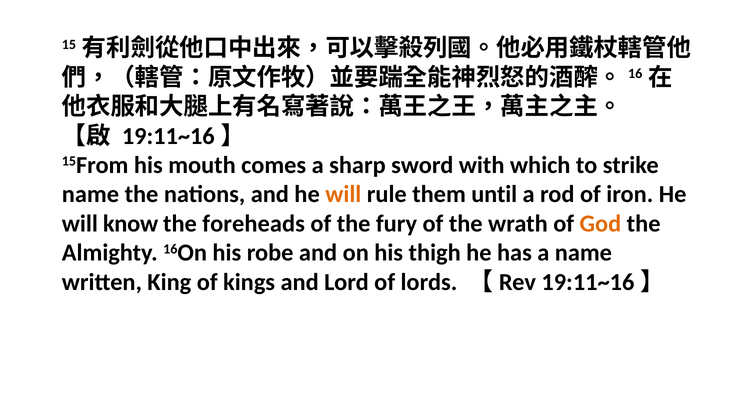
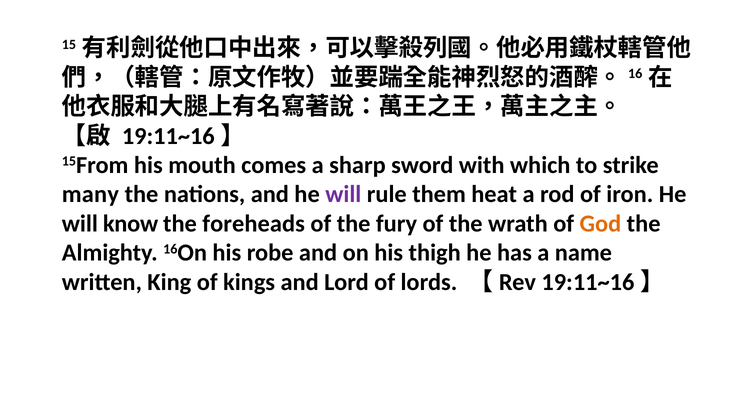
name at (90, 195): name -> many
will at (343, 195) colour: orange -> purple
until: until -> heat
